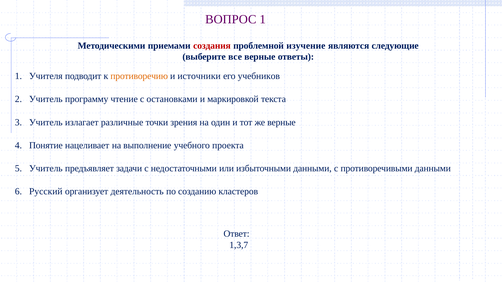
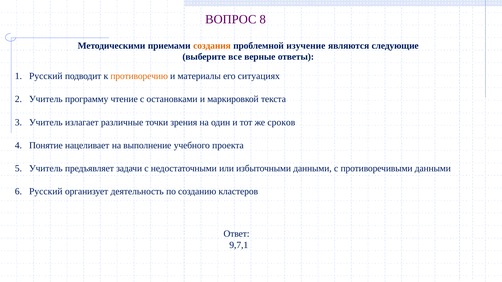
ВОПРОС 1: 1 -> 8
создания colour: red -> orange
Учителя at (46, 76): Учителя -> Русский
источники: источники -> материалы
учебников: учебников -> ситуациях
же верные: верные -> сроков
1,3,7: 1,3,7 -> 9,7,1
